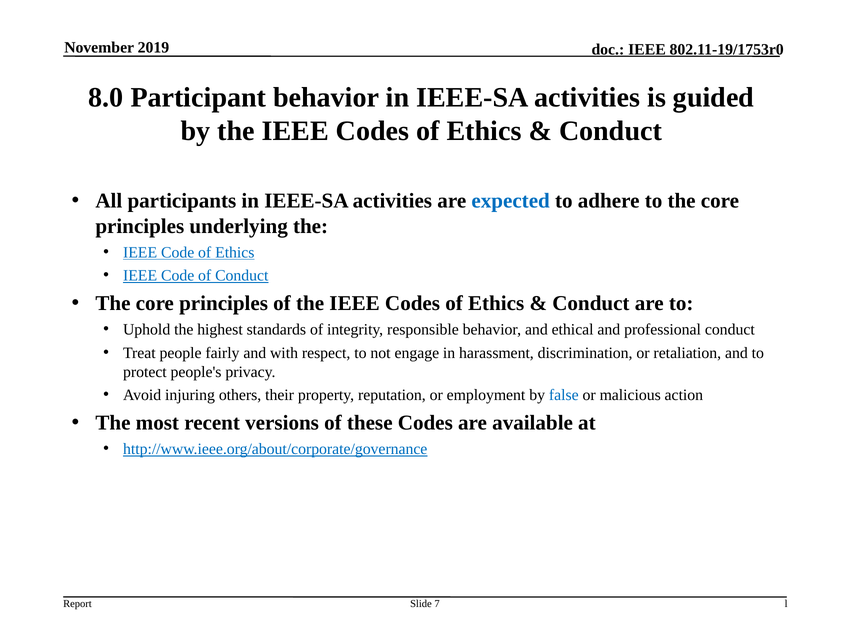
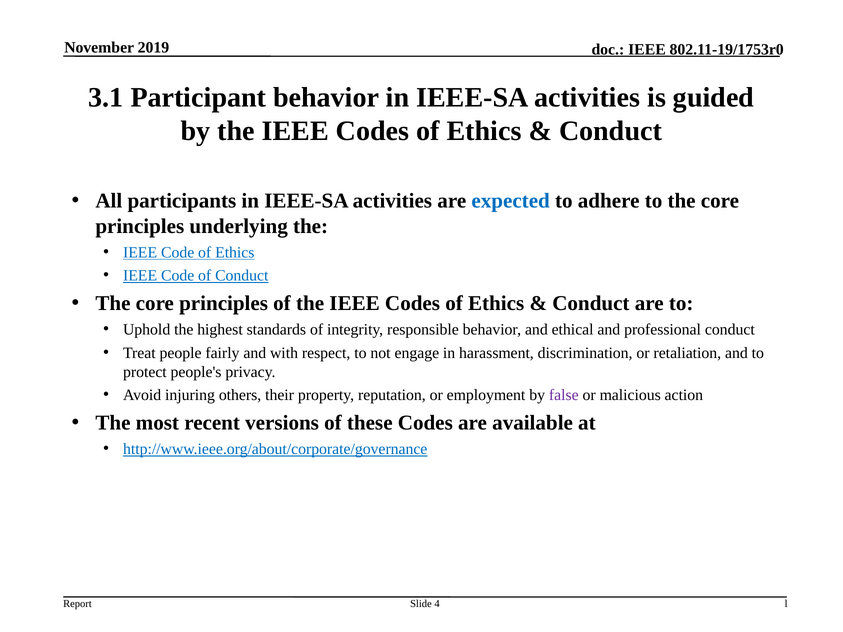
8.0: 8.0 -> 3.1
false colour: blue -> purple
7: 7 -> 4
